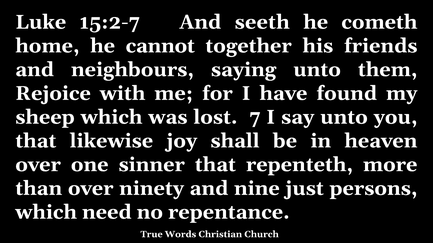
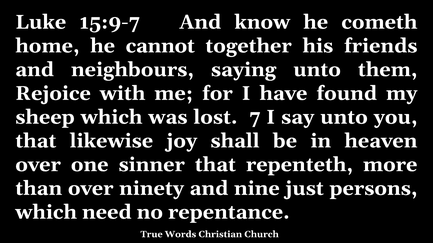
15:2-7: 15:2-7 -> 15:9-7
seeth: seeth -> know
